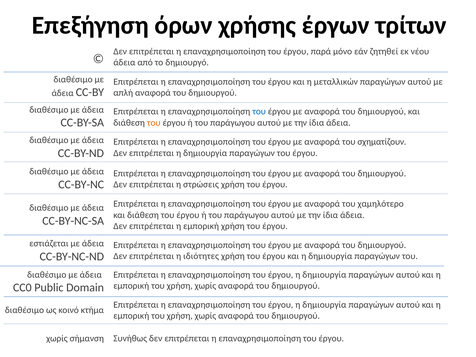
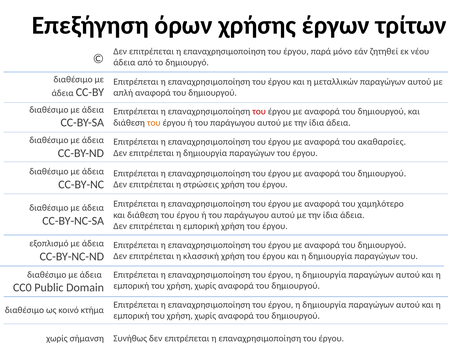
του at (259, 112) colour: blue -> red
σχηματίζουν: σχηματίζουν -> ακαθαρσίες
εστιάζεται: εστιάζεται -> εξοπλισμό
ιδιότητες: ιδιότητες -> κλασσική
